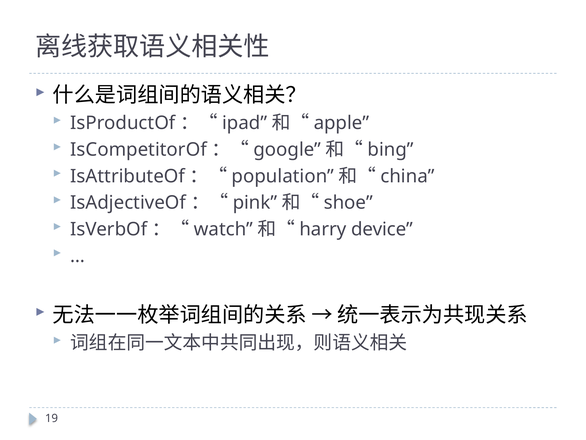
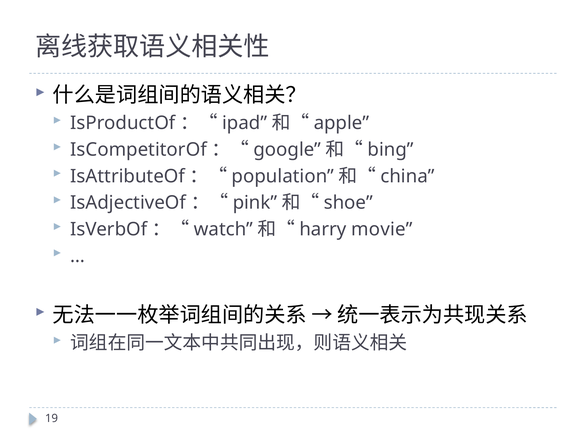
device: device -> movie
